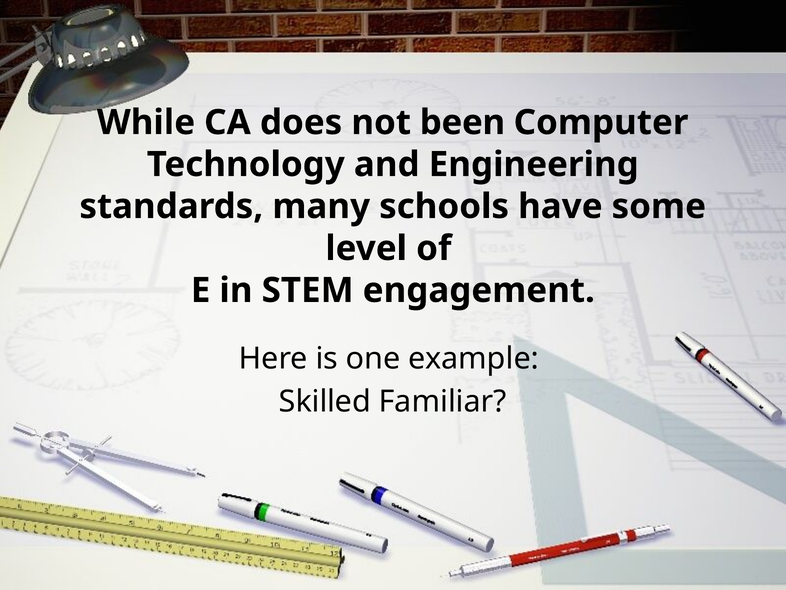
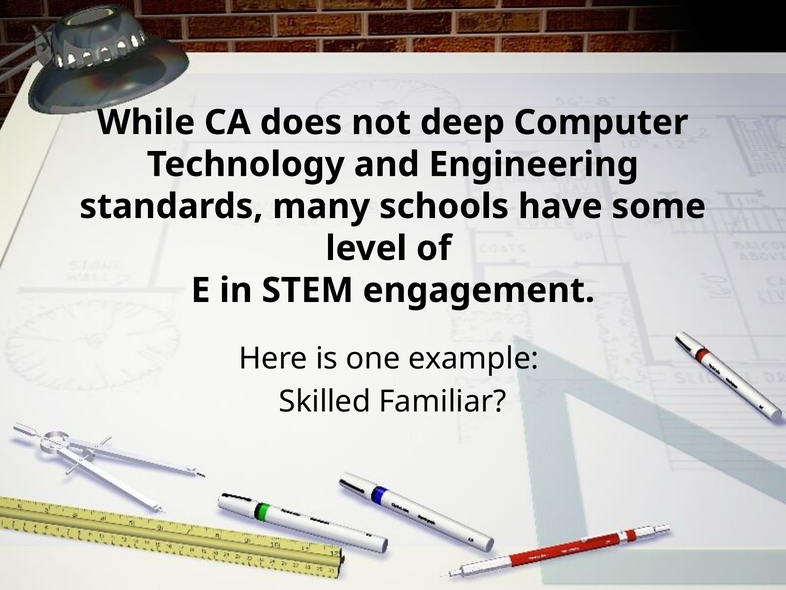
been: been -> deep
